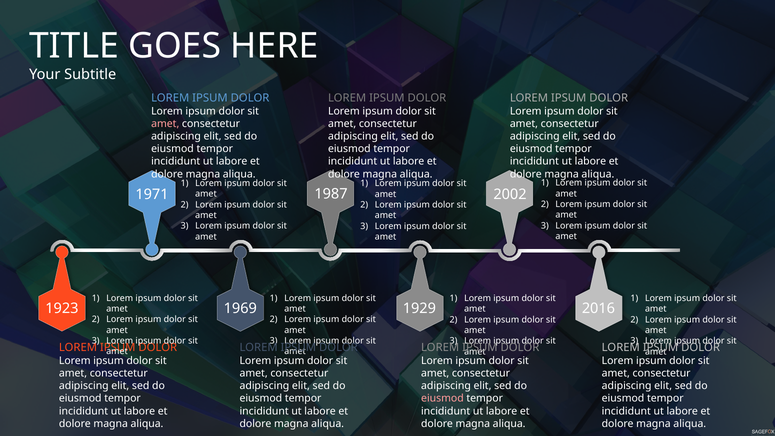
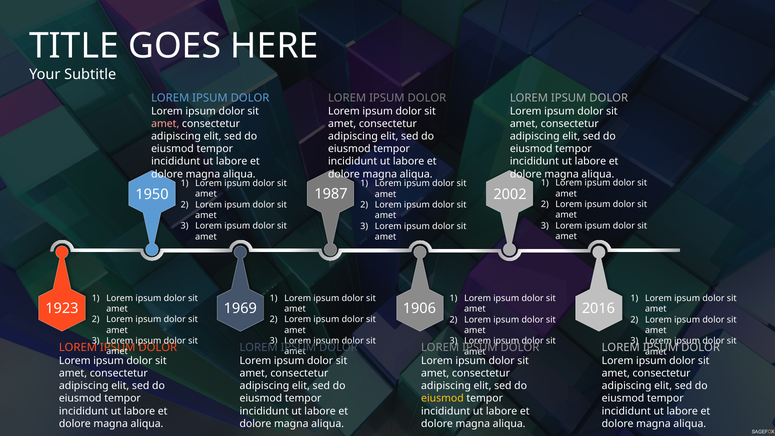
1971: 1971 -> 1950
1929: 1929 -> 1906
eiusmod at (442, 398) colour: pink -> yellow
